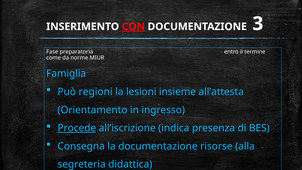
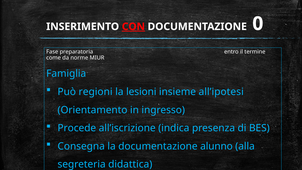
3: 3 -> 0
all’attesta: all’attesta -> all’ipotesi
Procede underline: present -> none
risorse: risorse -> alunno
